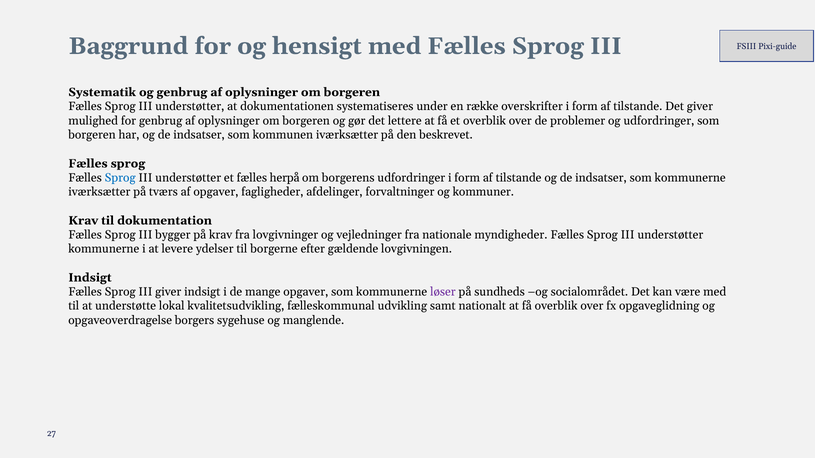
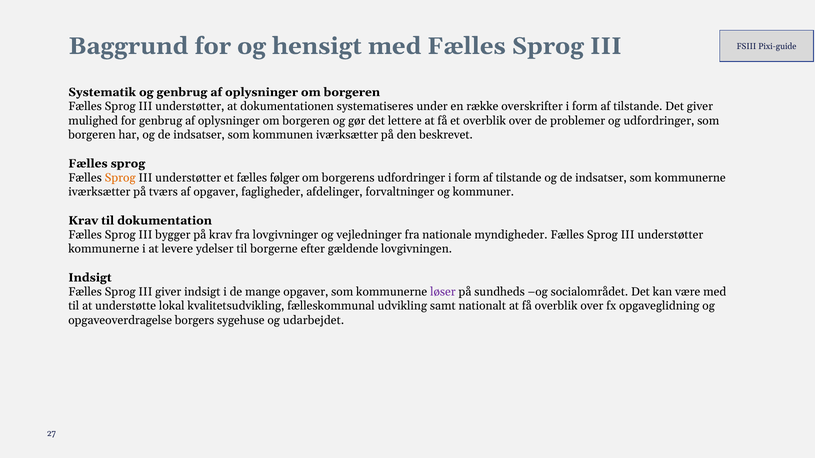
Sprog at (120, 178) colour: blue -> orange
herpå: herpå -> følger
manglende: manglende -> udarbejdet
